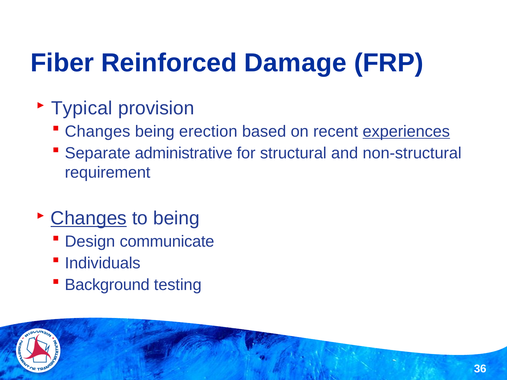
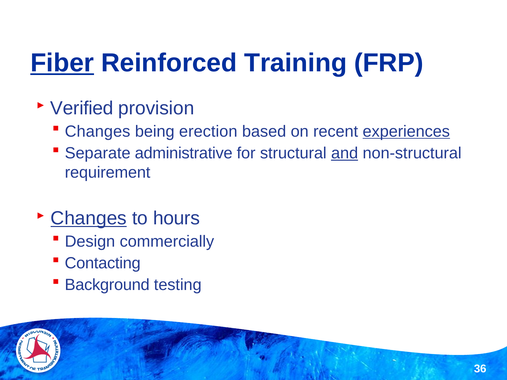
Fiber underline: none -> present
Damage: Damage -> Training
Typical: Typical -> Verified
and underline: none -> present
to being: being -> hours
communicate: communicate -> commercially
Individuals: Individuals -> Contacting
